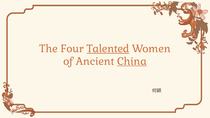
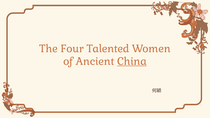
Talented underline: present -> none
